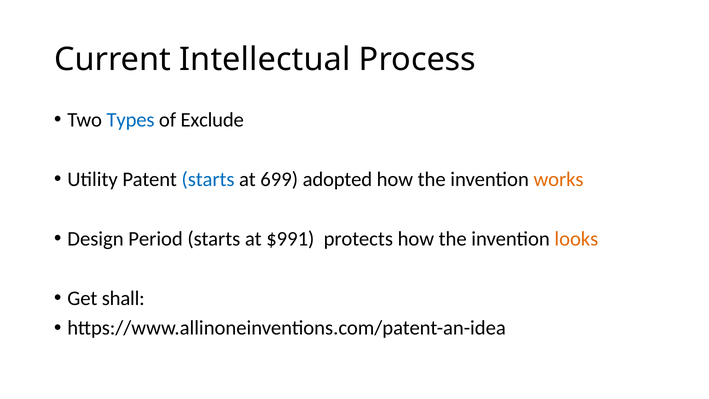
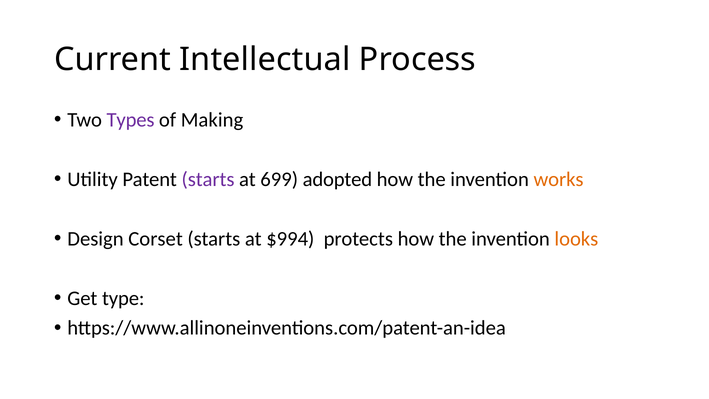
Types colour: blue -> purple
Exclude: Exclude -> Making
starts at (208, 179) colour: blue -> purple
Period: Period -> Corset
$991: $991 -> $994
shall: shall -> type
